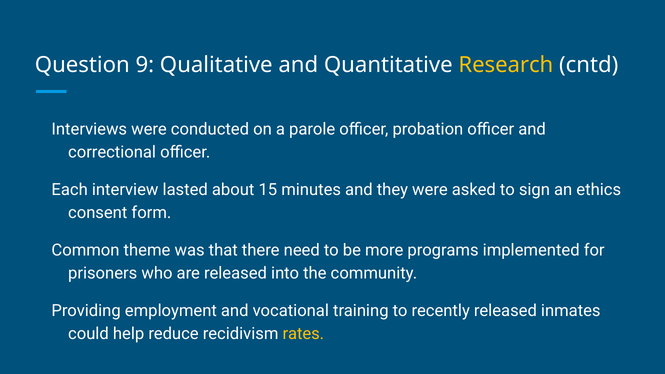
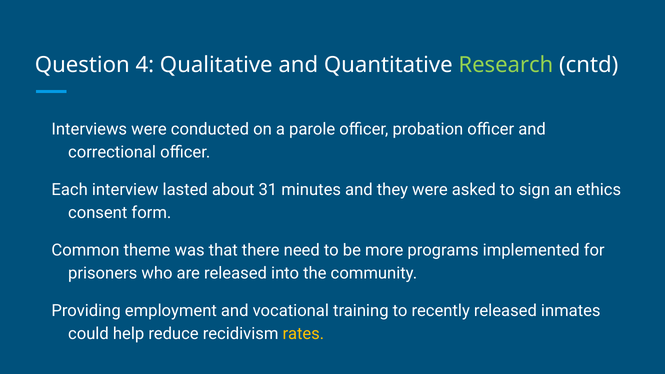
9: 9 -> 4
Research colour: yellow -> light green
15: 15 -> 31
